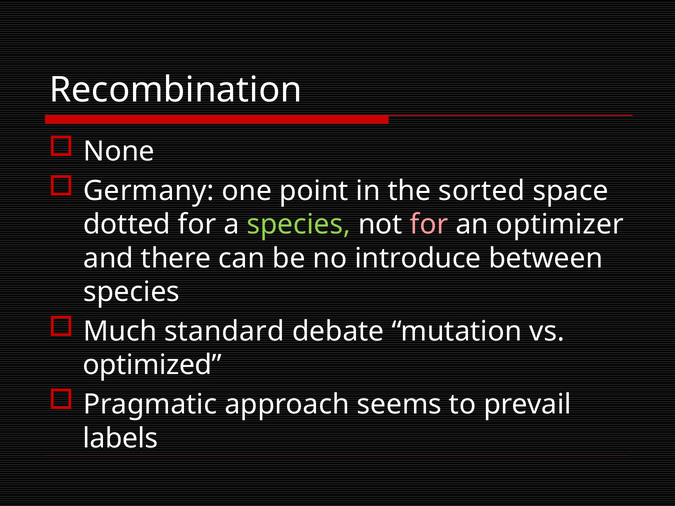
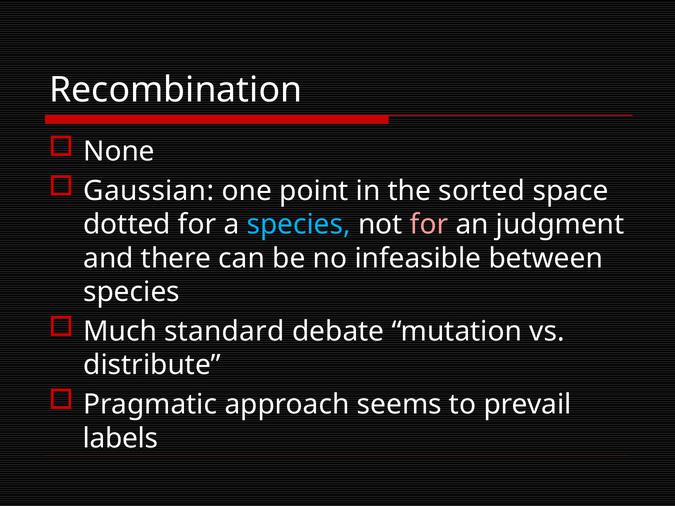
Germany: Germany -> Gaussian
species at (299, 225) colour: light green -> light blue
optimizer: optimizer -> judgment
introduce: introduce -> infeasible
optimized: optimized -> distribute
